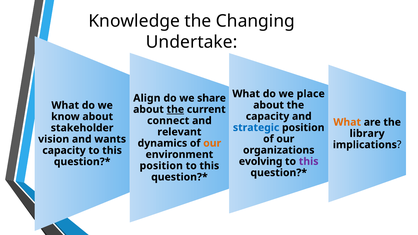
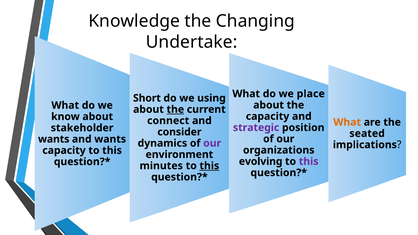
Align: Align -> Short
share: share -> using
strategic colour: blue -> purple
relevant: relevant -> consider
library: library -> seated
vision at (54, 139): vision -> wants
our at (212, 143) colour: orange -> purple
position at (161, 166): position -> minutes
this at (209, 166) underline: none -> present
